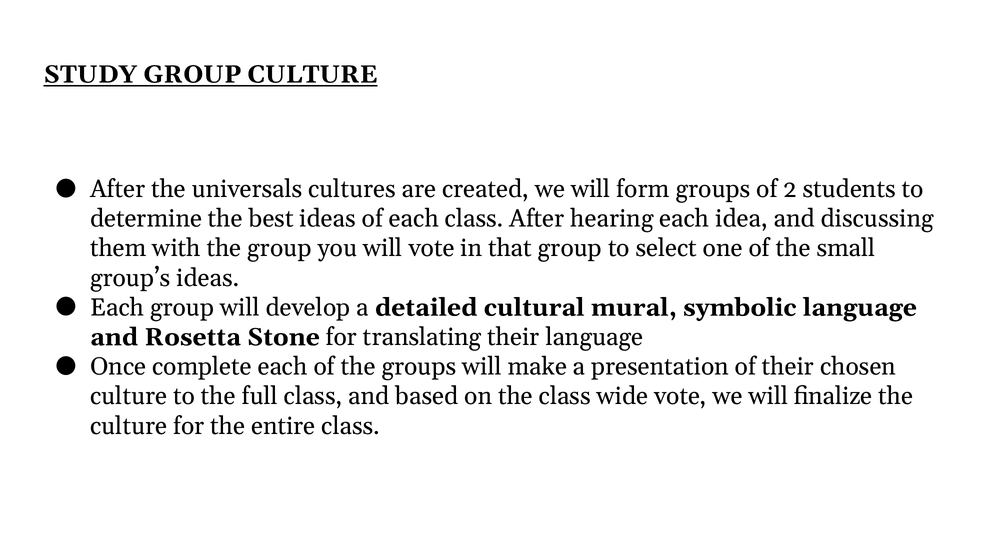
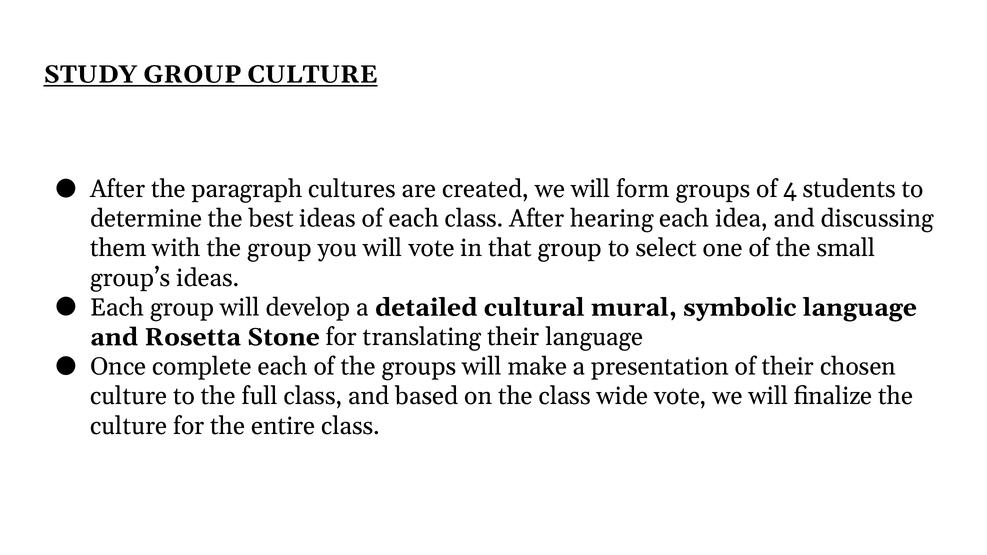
universals: universals -> paragraph
2: 2 -> 4
